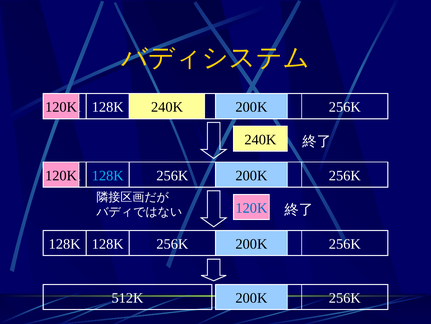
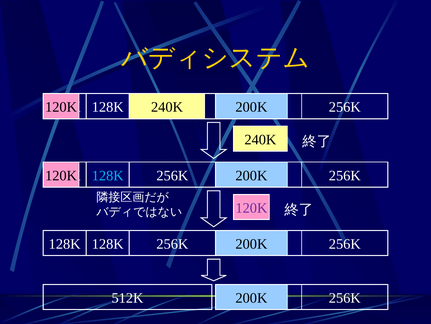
120K at (251, 208) colour: blue -> purple
